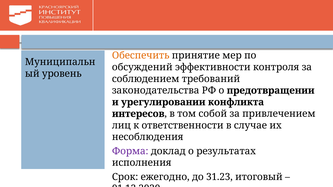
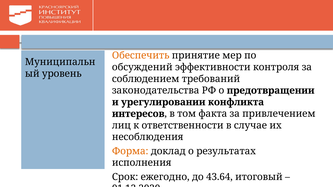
собой: собой -> факта
Форма colour: purple -> orange
31.23: 31.23 -> 43.64
